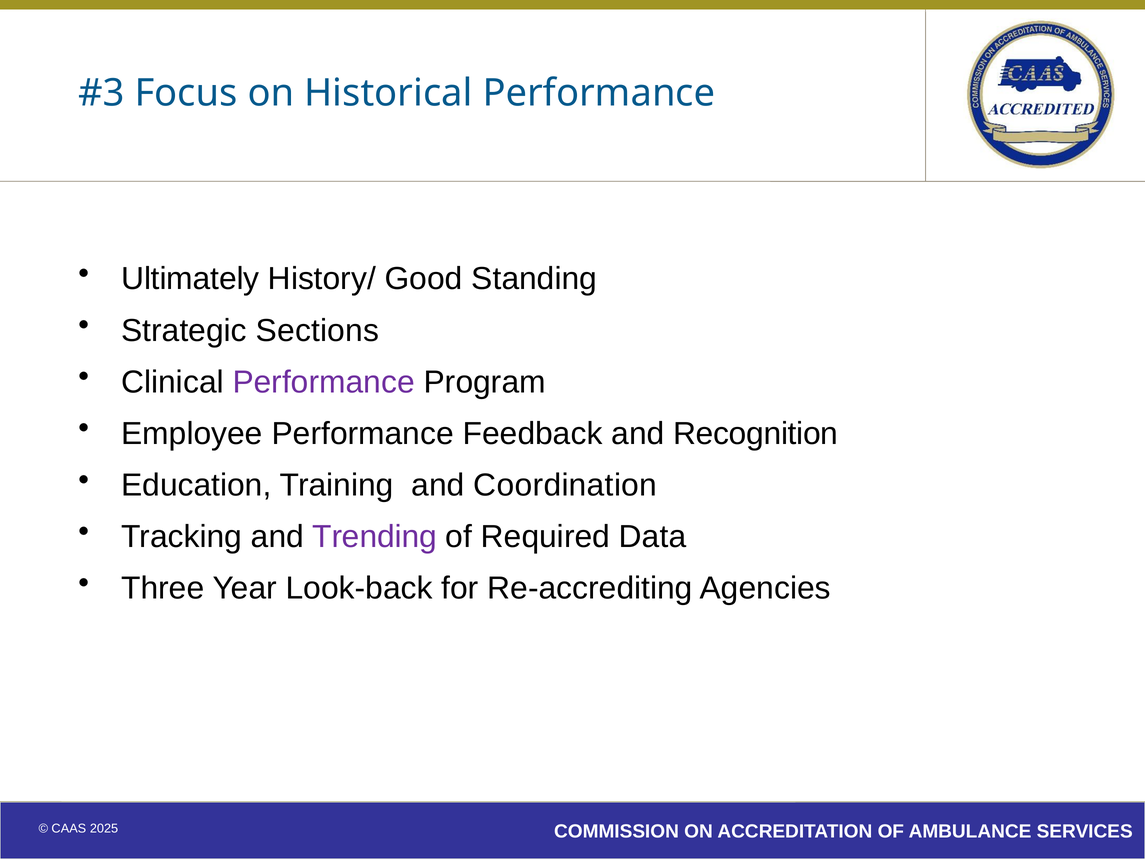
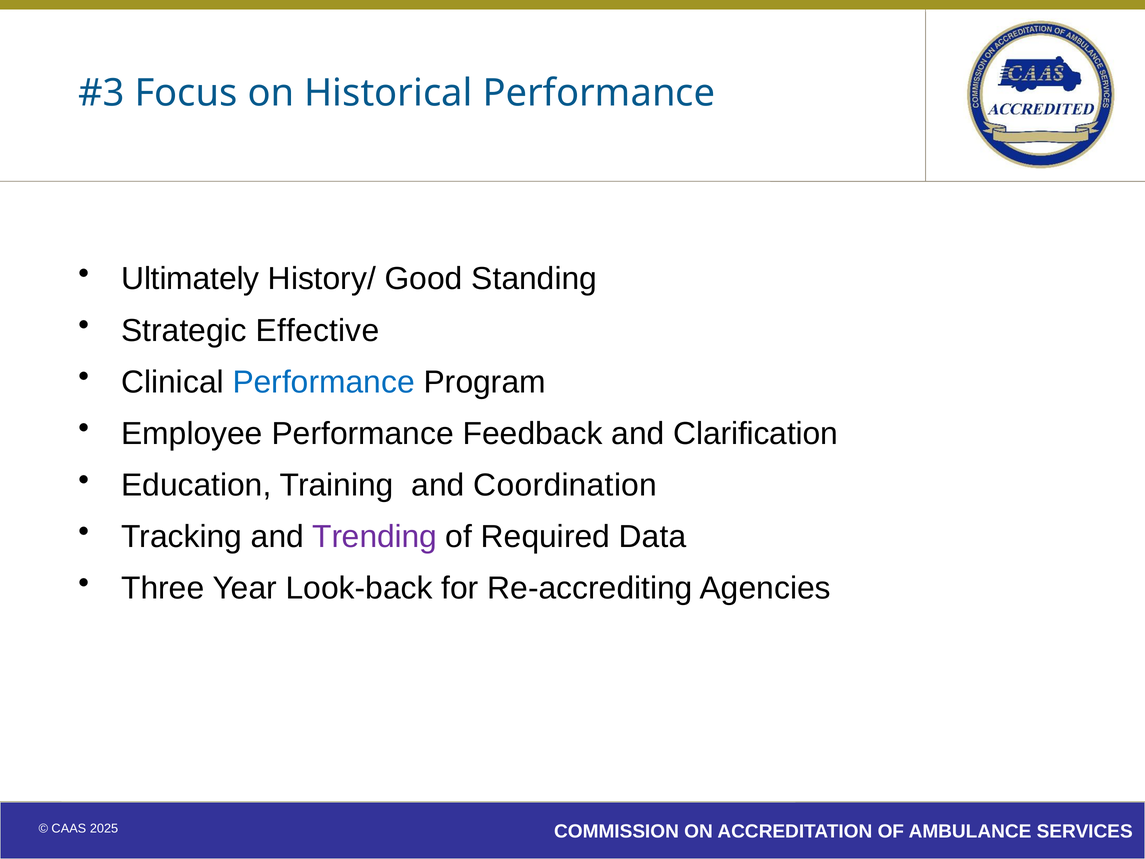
Sections: Sections -> Effective
Performance at (324, 382) colour: purple -> blue
Recognition: Recognition -> Clarification
